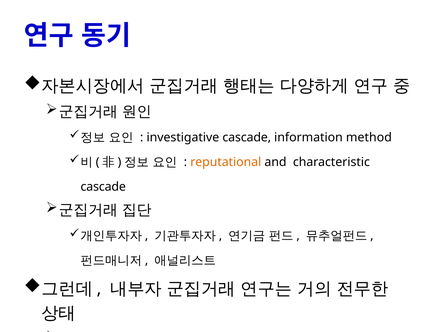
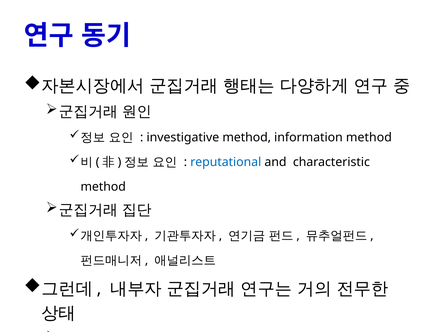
investigative cascade: cascade -> method
reputational colour: orange -> blue
cascade at (103, 186): cascade -> method
